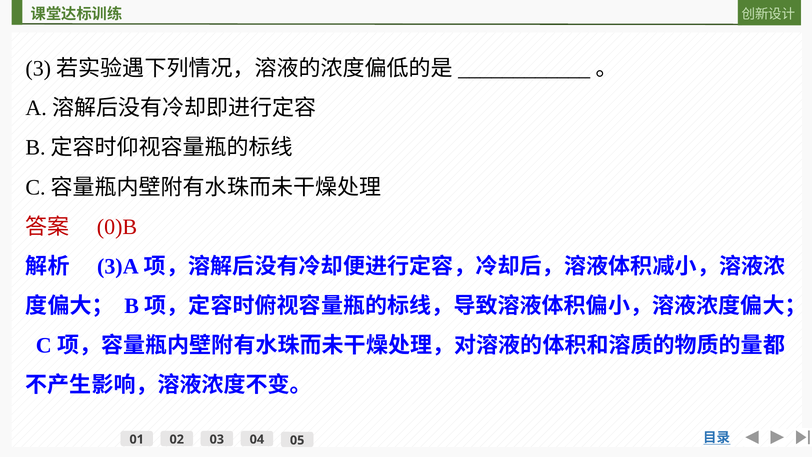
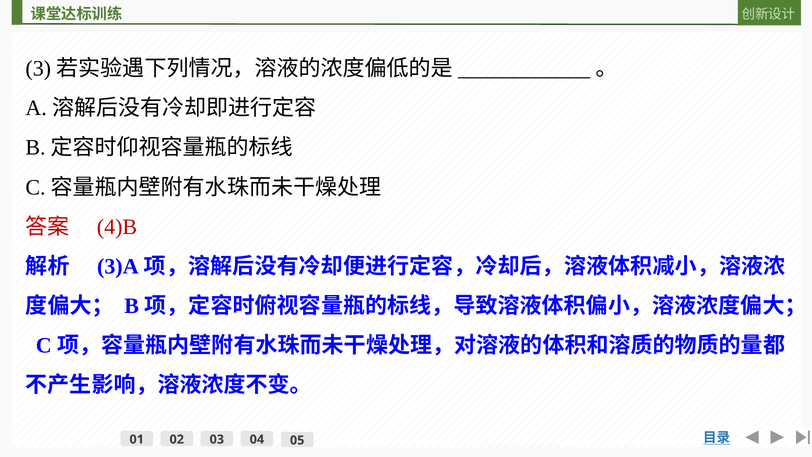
0)B: 0)B -> 4)B
